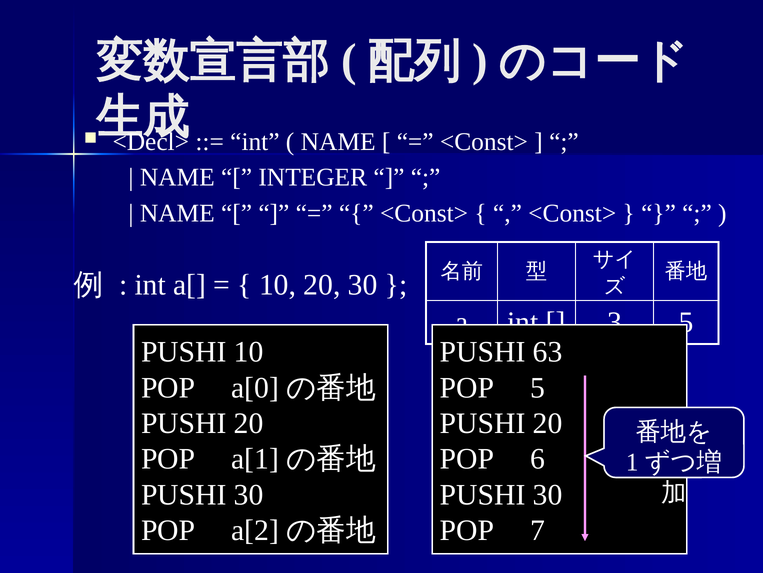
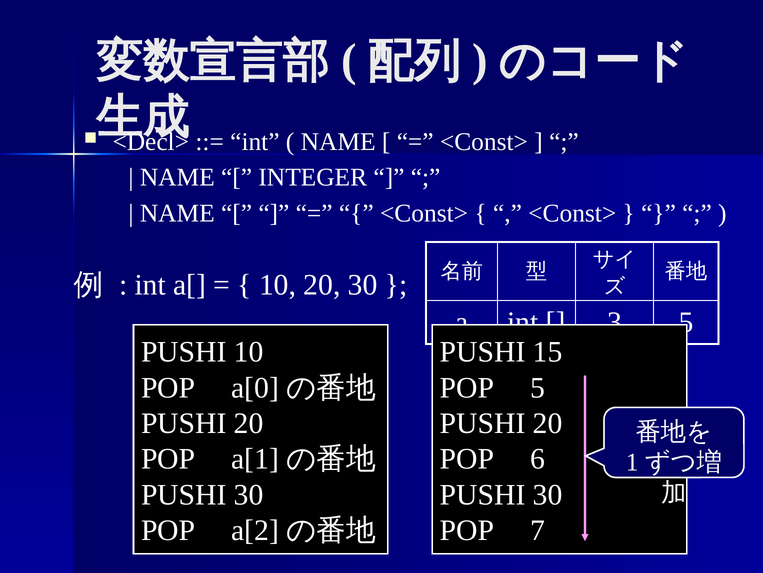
63: 63 -> 15
